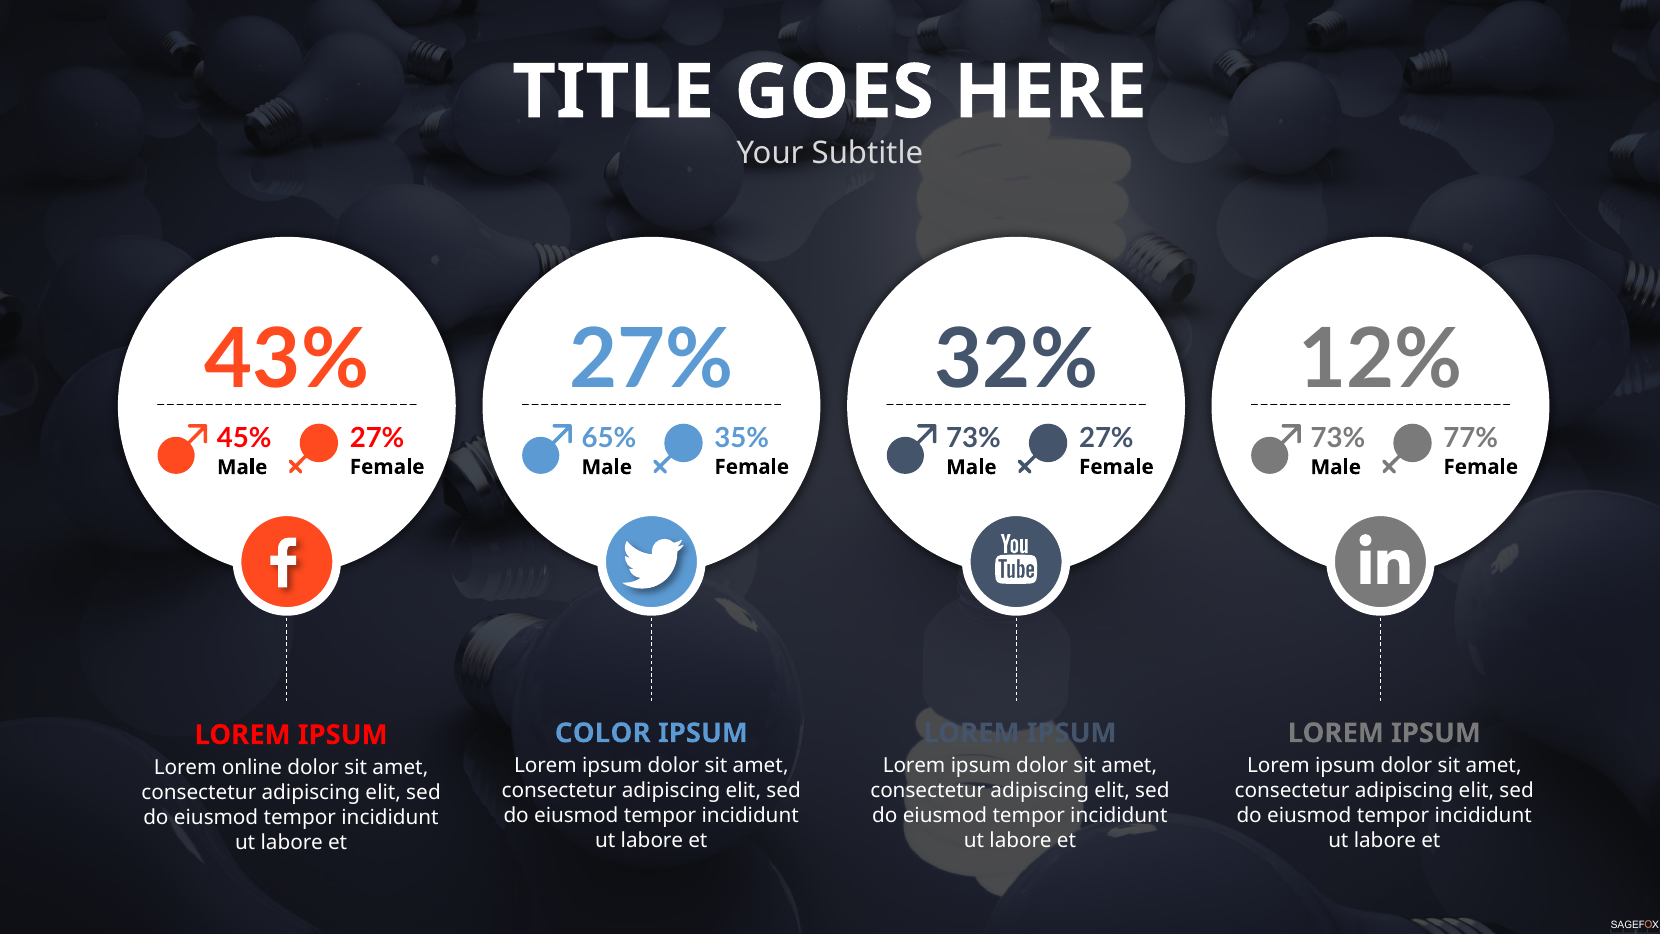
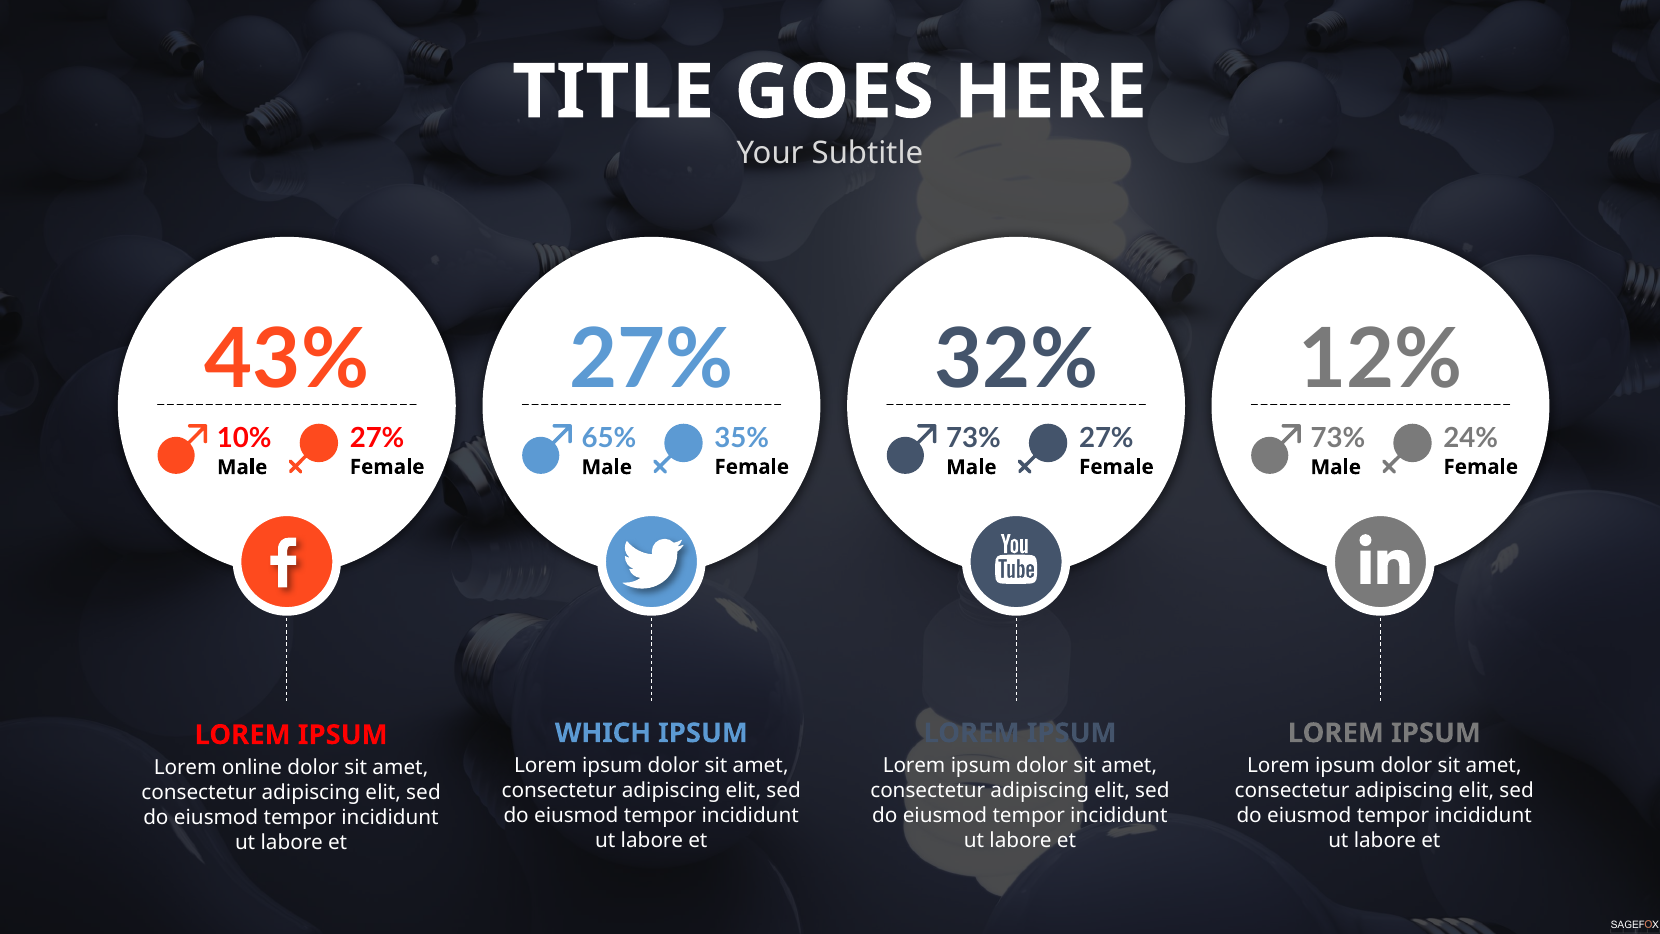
77%: 77% -> 24%
45%: 45% -> 10%
COLOR: COLOR -> WHICH
